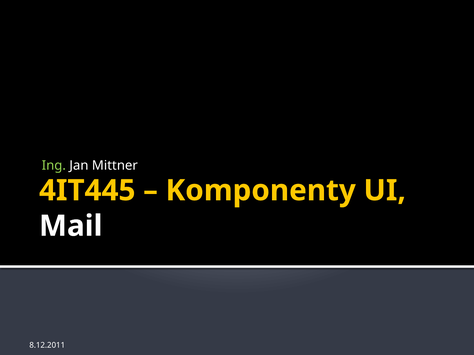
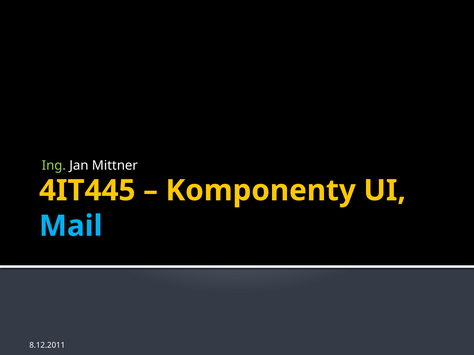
Mail colour: white -> light blue
